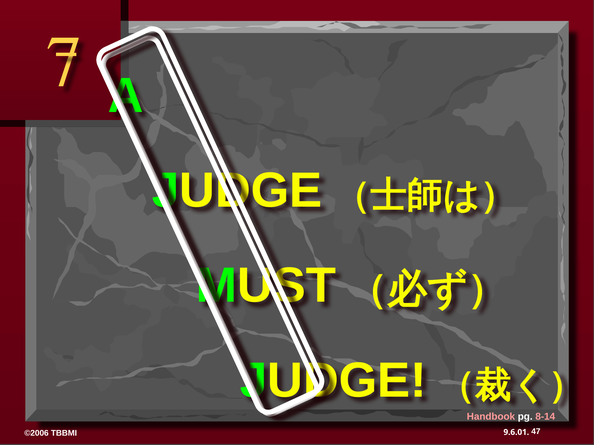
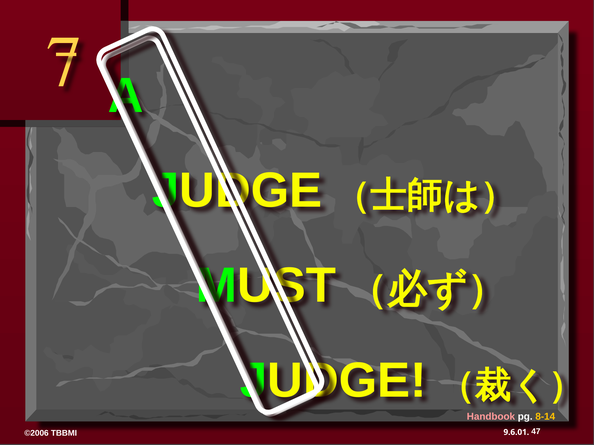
8-14 colour: pink -> yellow
